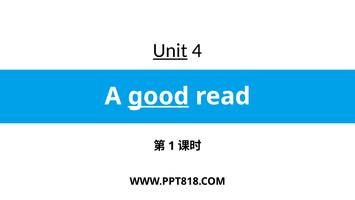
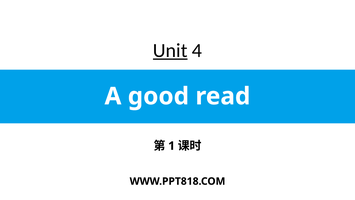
good underline: present -> none
